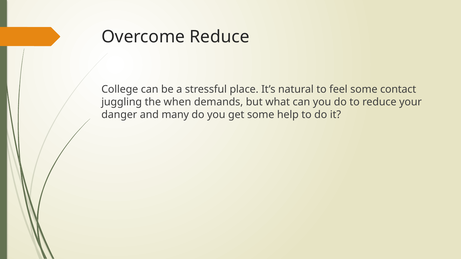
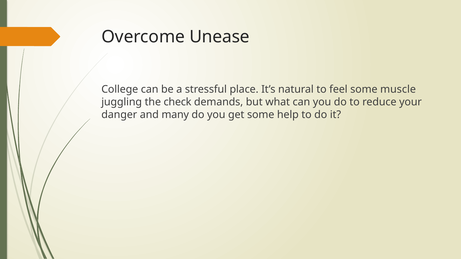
Overcome Reduce: Reduce -> Unease
contact: contact -> muscle
when: when -> check
